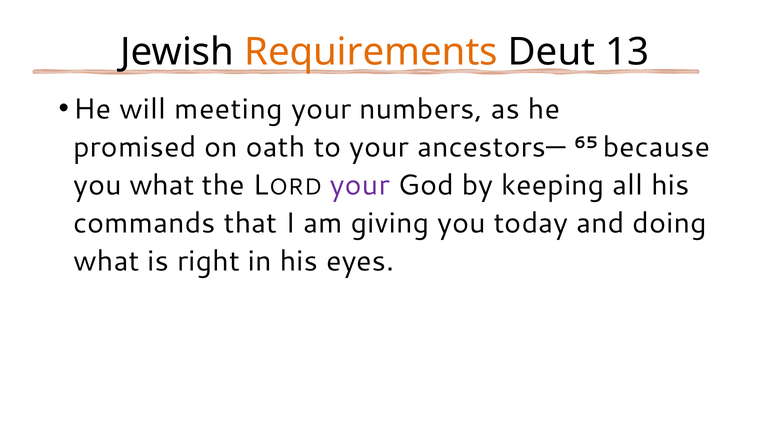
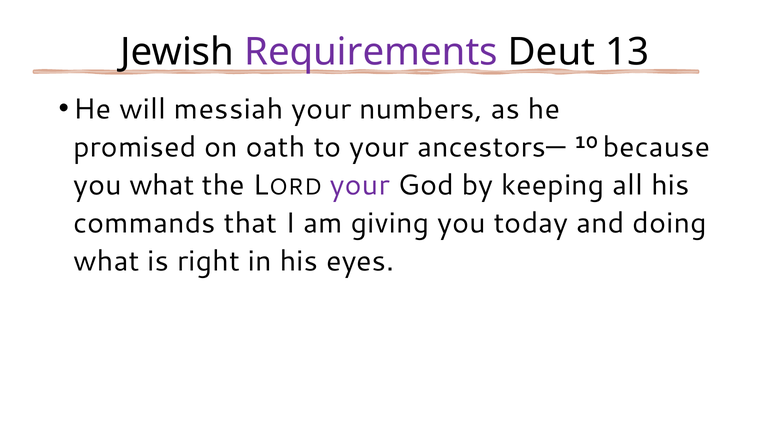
Requirements colour: orange -> purple
meeting: meeting -> messiah
65: 65 -> 10
